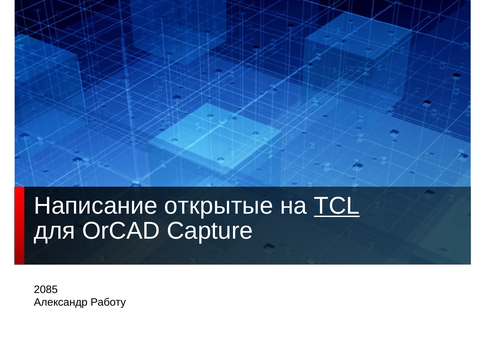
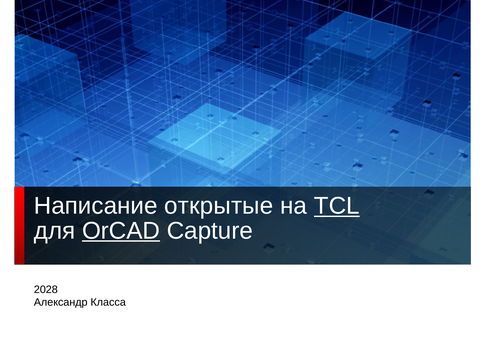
OrCAD underline: none -> present
2085: 2085 -> 2028
Работу: Работу -> Класса
